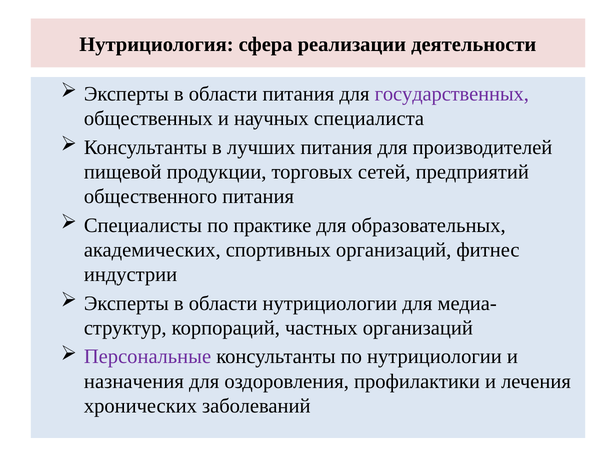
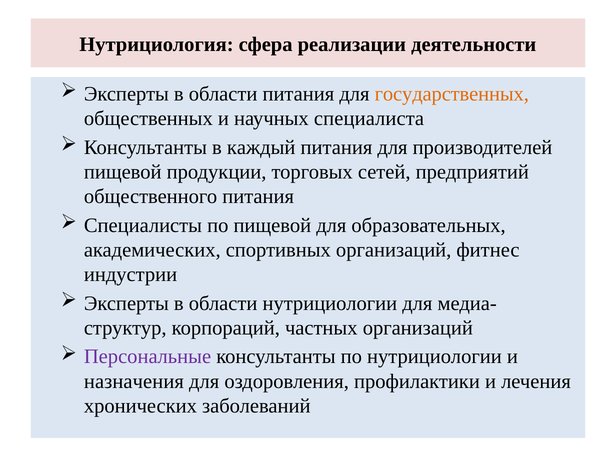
государственных colour: purple -> orange
лучших: лучших -> каждый
по практике: практике -> пищевой
